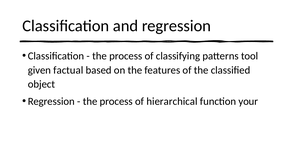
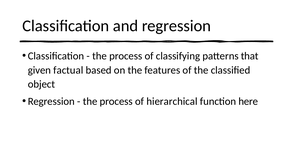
tool: tool -> that
your: your -> here
